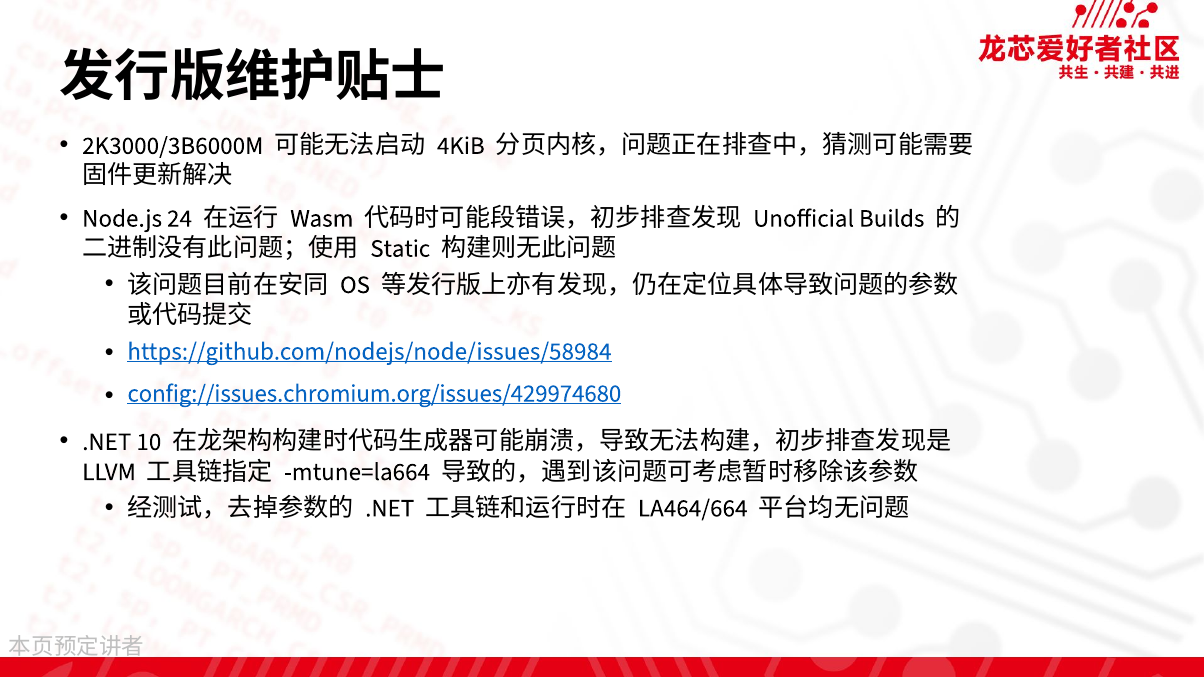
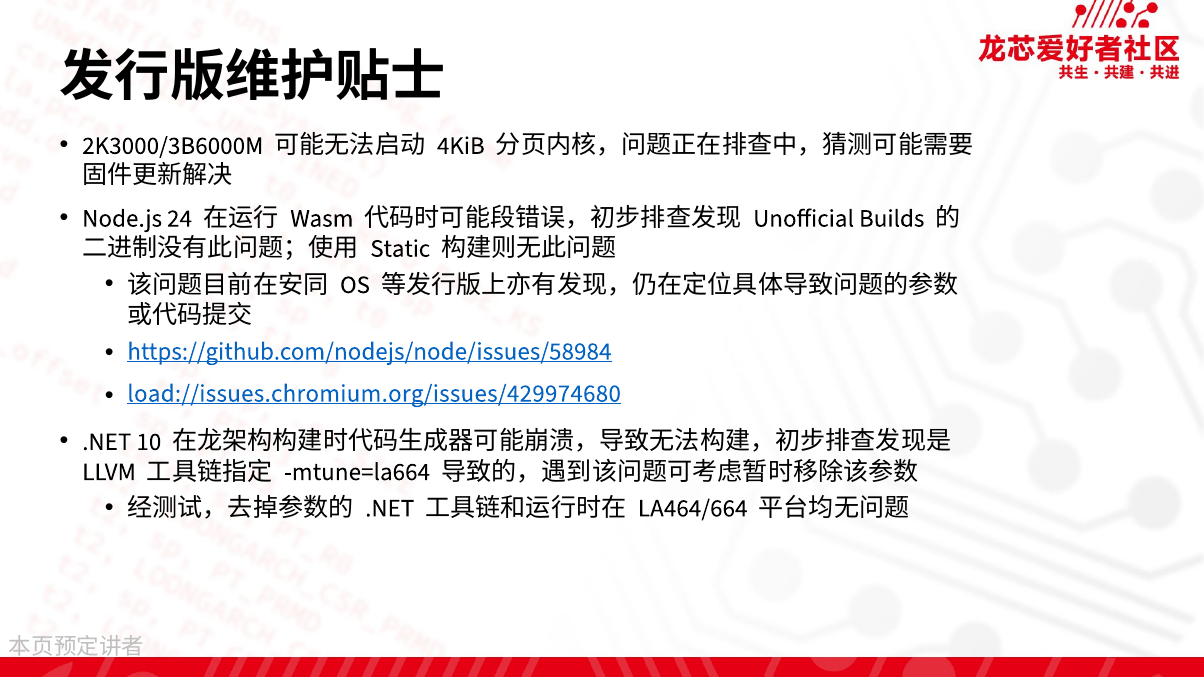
config://issues.chromium.org/issues/429974680: config://issues.chromium.org/issues/429974680 -> load://issues.chromium.org/issues/429974680
